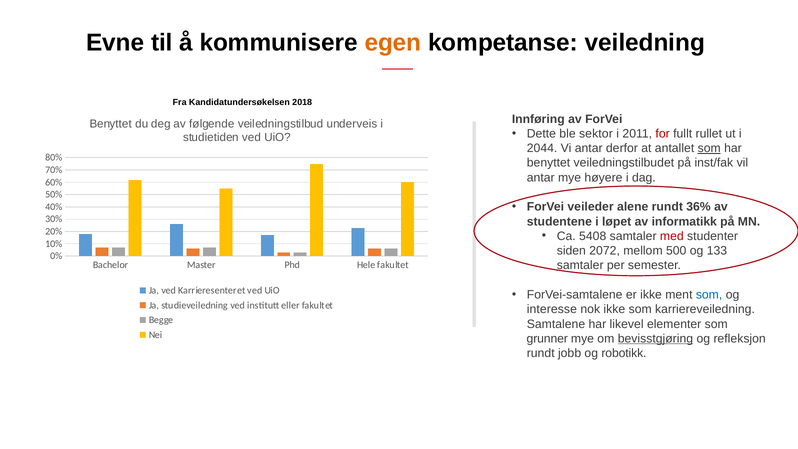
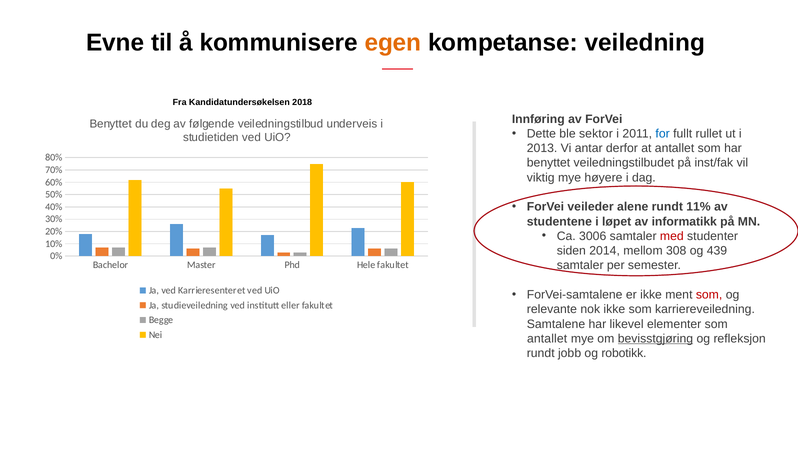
for colour: red -> blue
2044: 2044 -> 2013
som at (709, 148) underline: present -> none
antar at (541, 178): antar -> viktig
36%: 36% -> 11%
5408: 5408 -> 3006
2072: 2072 -> 2014
500: 500 -> 308
133: 133 -> 439
som at (709, 295) colour: blue -> red
interesse: interesse -> relevante
grunner at (547, 339): grunner -> antallet
